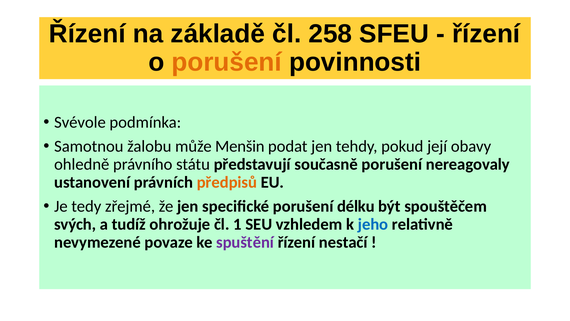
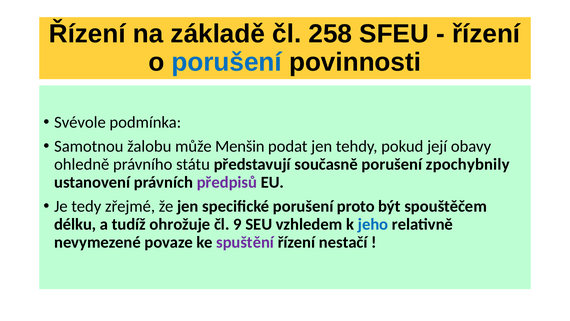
porušení at (227, 62) colour: orange -> blue
nereagovaly: nereagovaly -> zpochybnily
předpisů colour: orange -> purple
délku: délku -> proto
svých: svých -> délku
1: 1 -> 9
